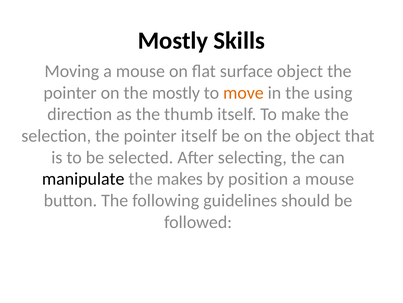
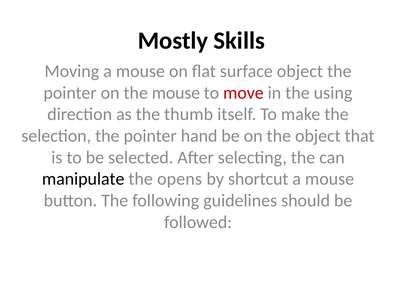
the mostly: mostly -> mouse
move colour: orange -> red
pointer itself: itself -> hand
makes: makes -> opens
position: position -> shortcut
